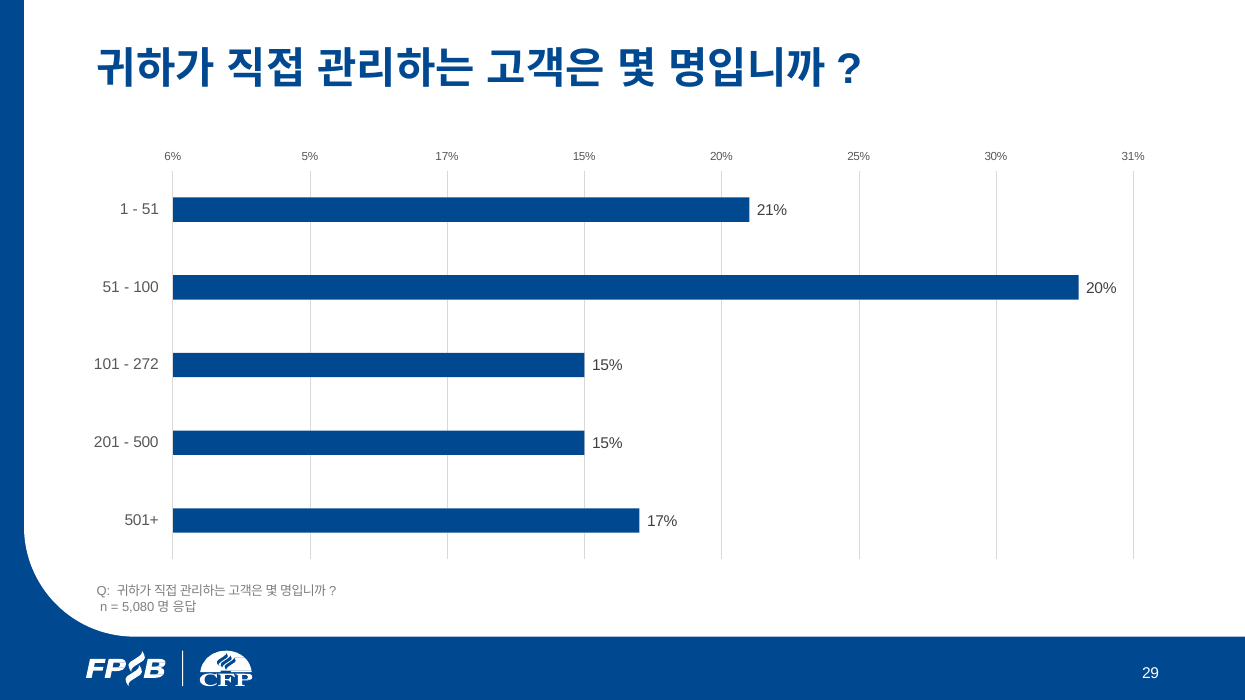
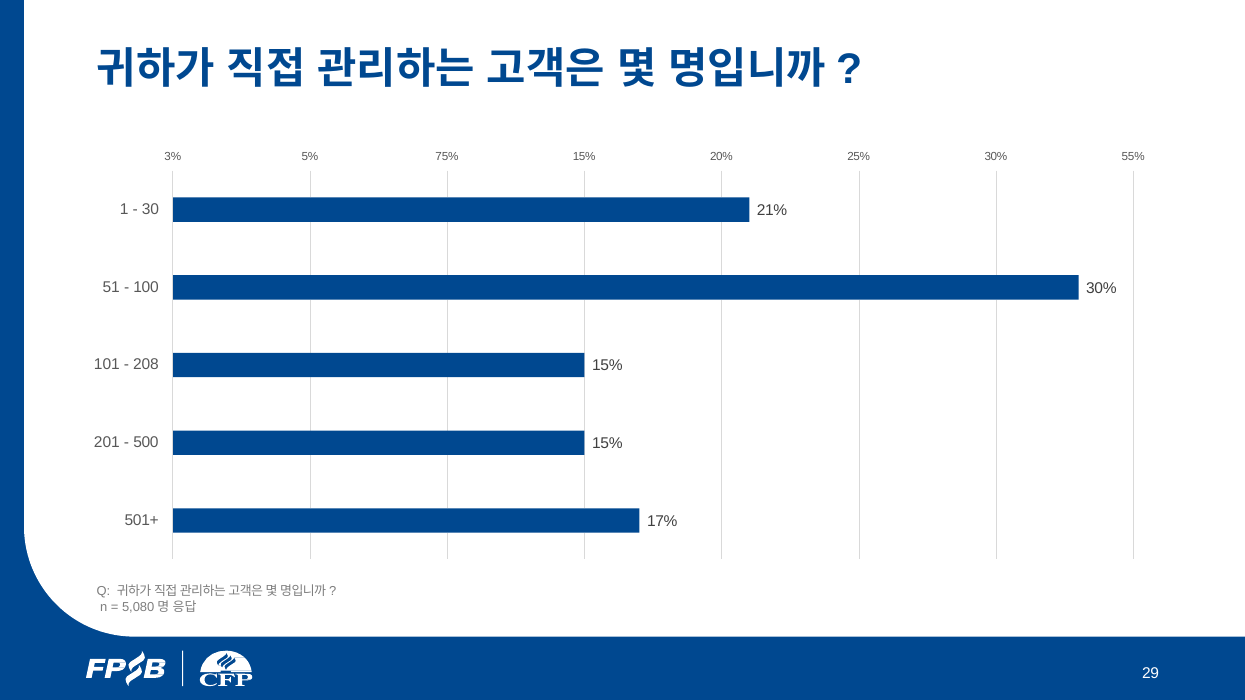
6%: 6% -> 3%
5% 17%: 17% -> 75%
31%: 31% -> 55%
51 at (150, 209): 51 -> 30
20% at (1101, 288): 20% -> 30%
272: 272 -> 208
